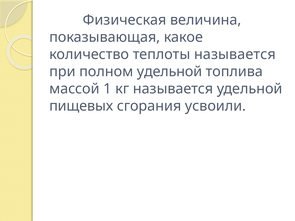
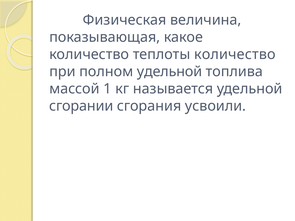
теплоты называется: называется -> количество
пищевых: пищевых -> сгорании
